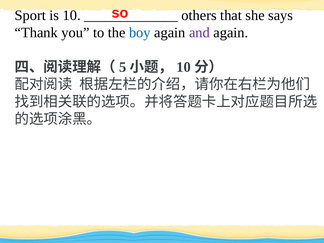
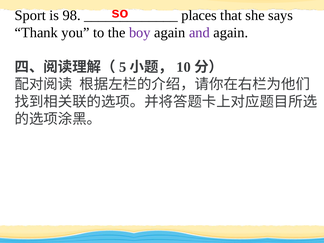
is 10: 10 -> 98
others: others -> places
boy colour: blue -> purple
